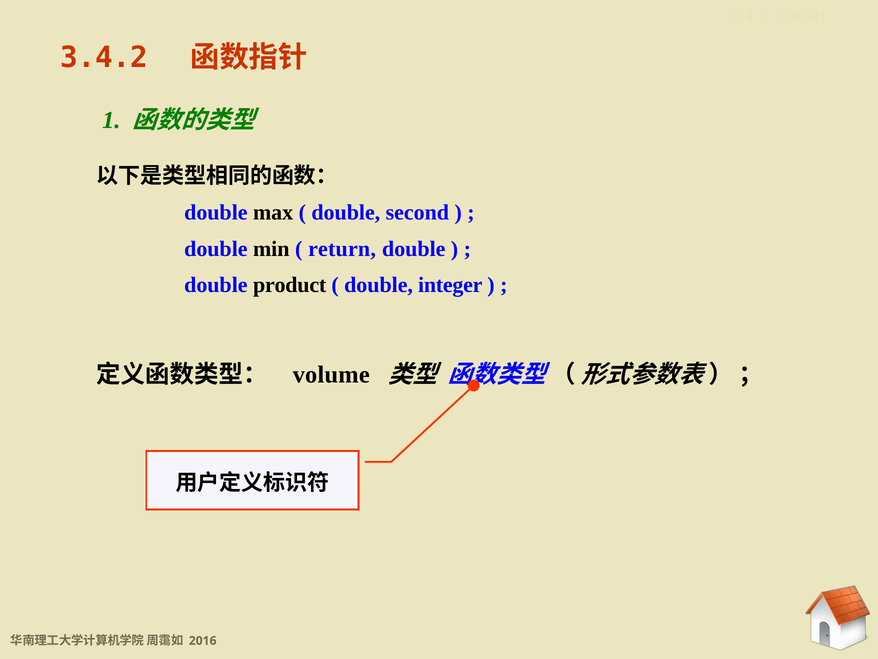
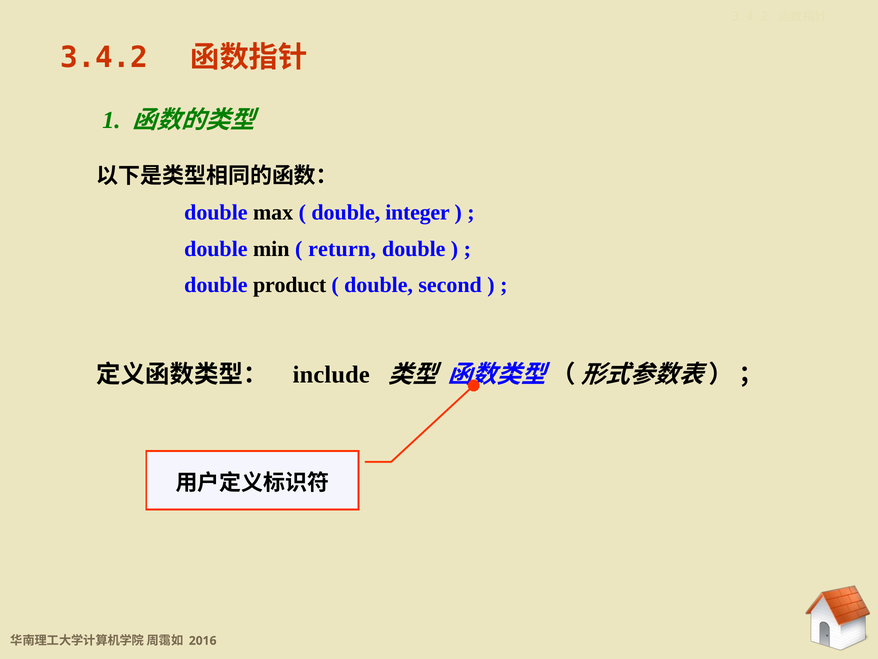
second: second -> integer
integer: integer -> second
volume: volume -> include
